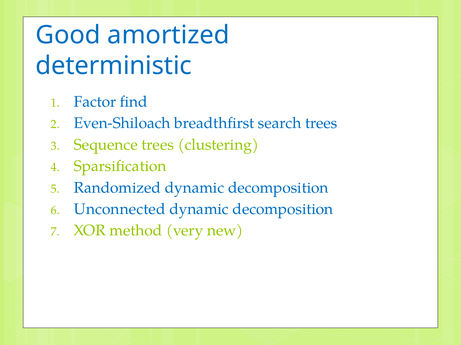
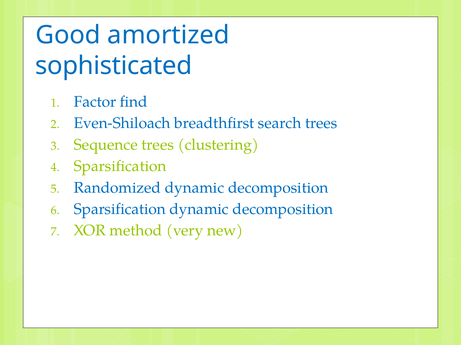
deterministic: deterministic -> sophisticated
Unconnected at (120, 210): Unconnected -> Sparsification
